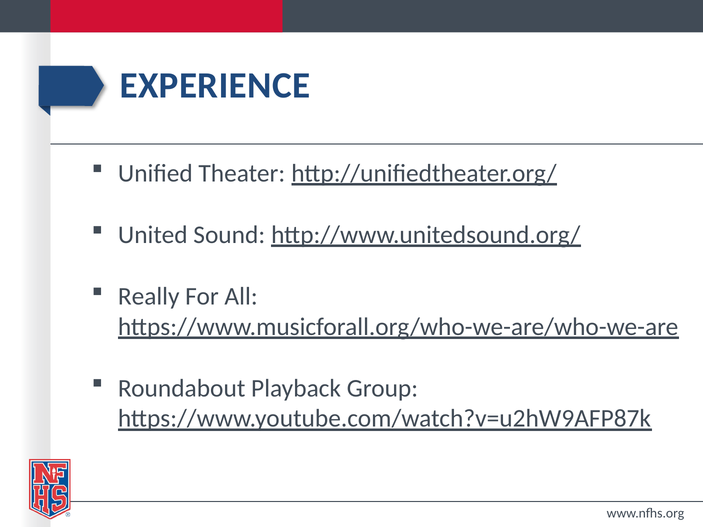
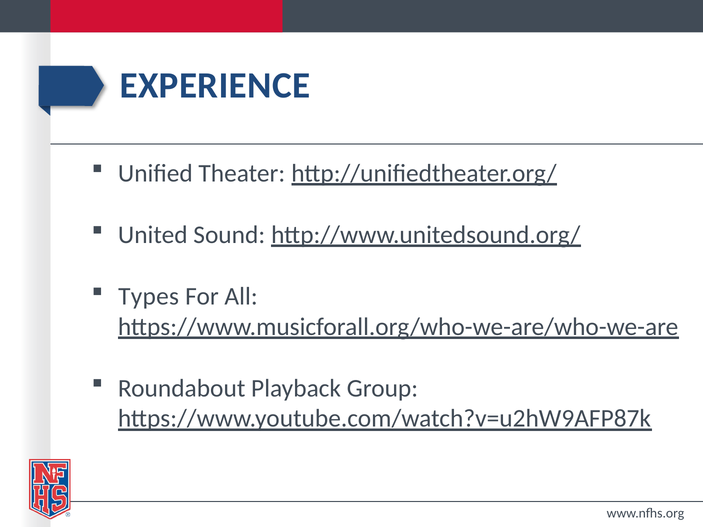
Really: Really -> Types
